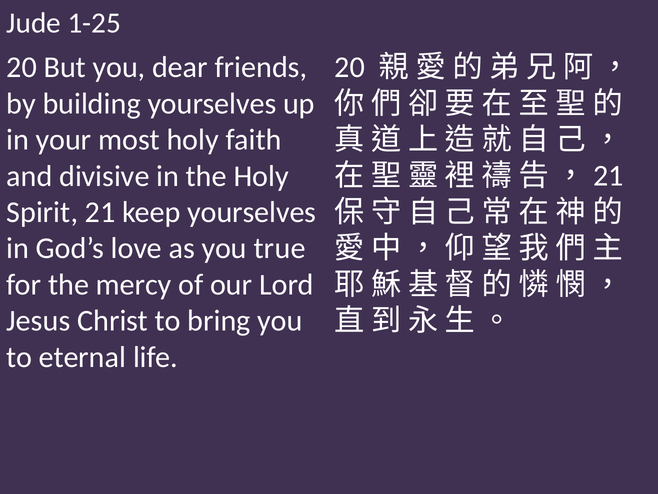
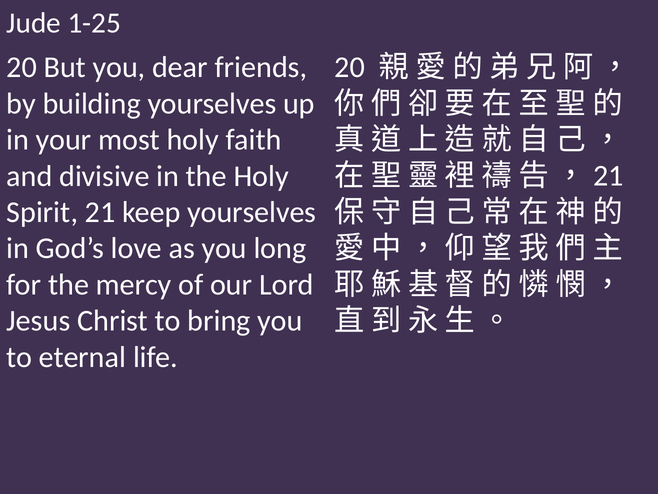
true: true -> long
